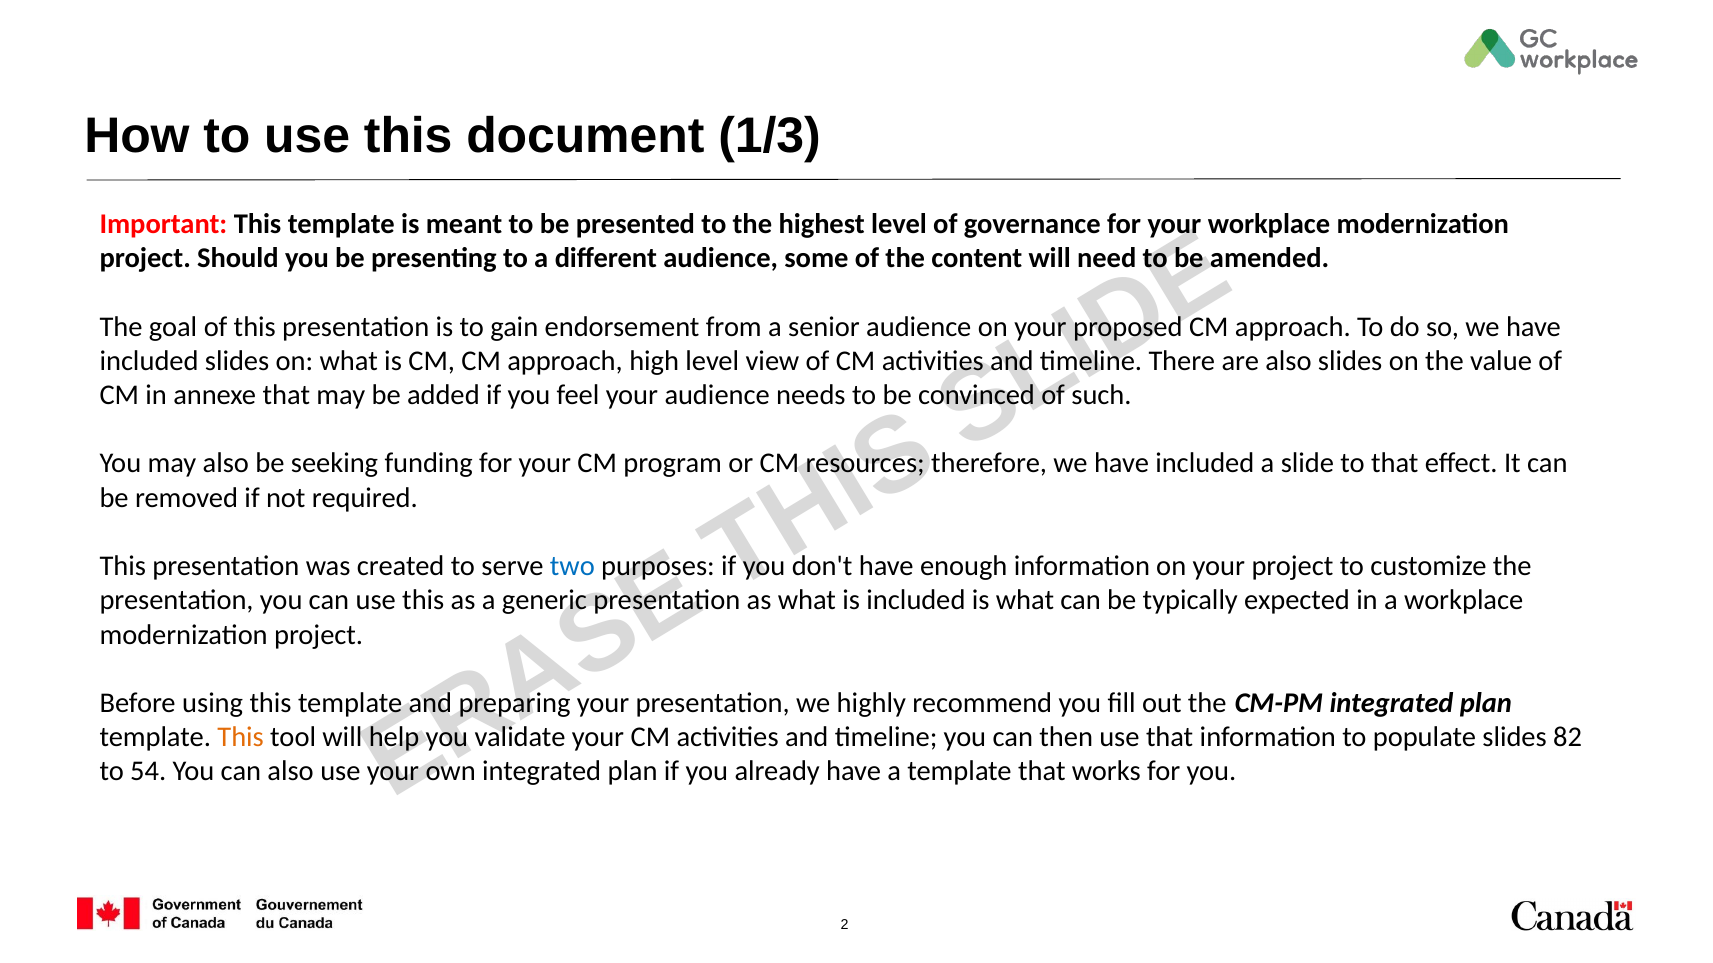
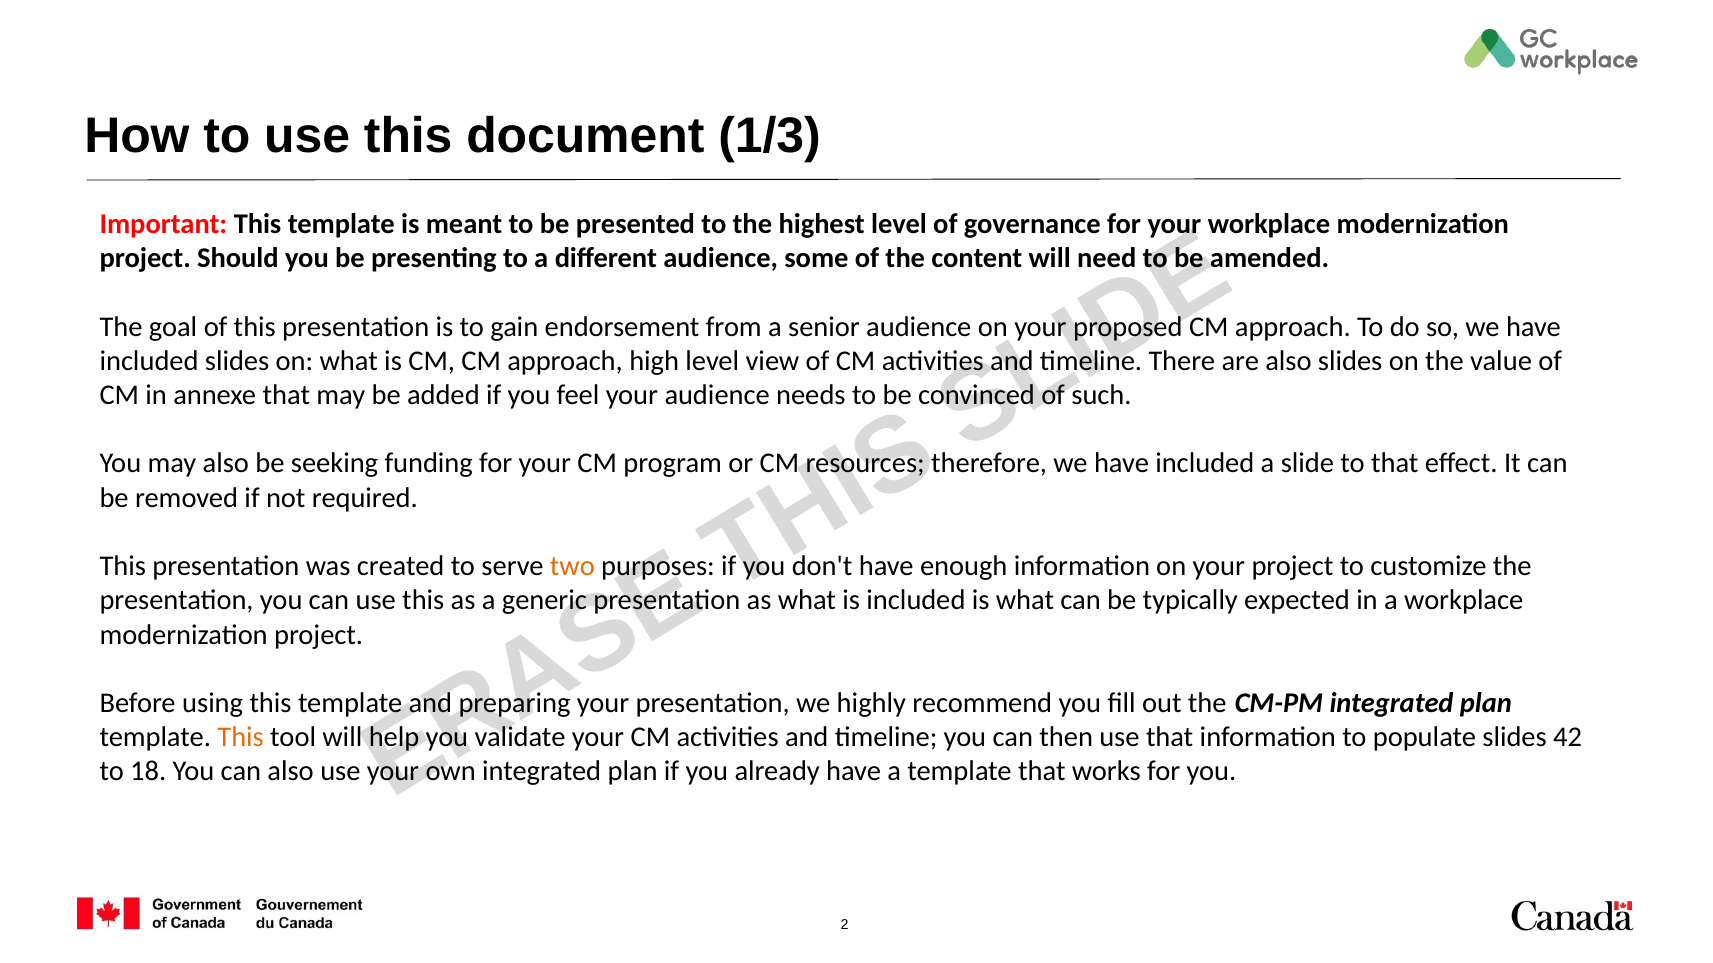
two colour: blue -> orange
82: 82 -> 42
54: 54 -> 18
